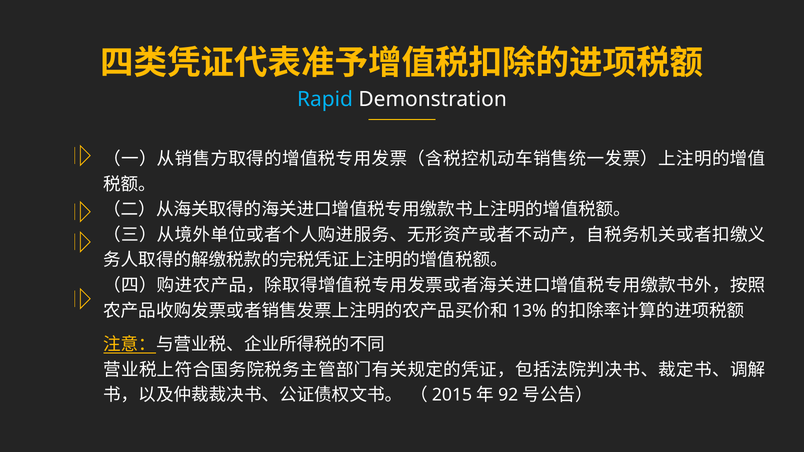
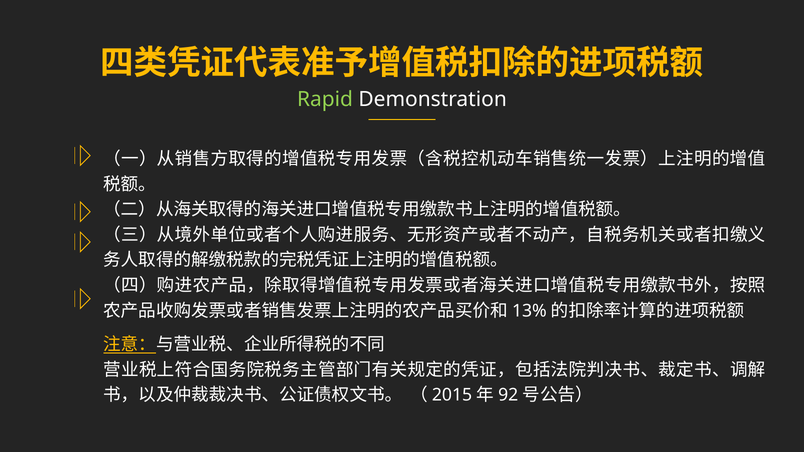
Rapid colour: light blue -> light green
